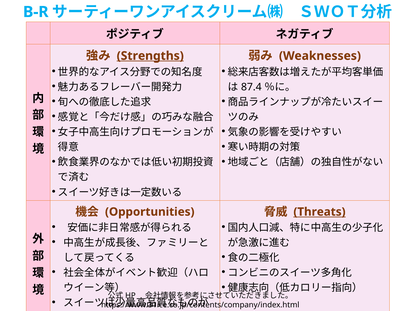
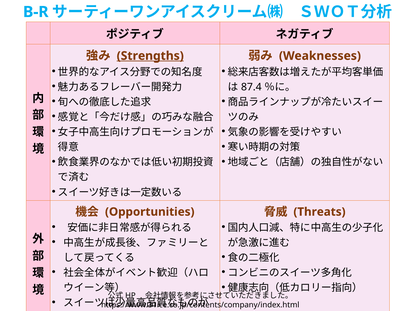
Threats underline: present -> none
